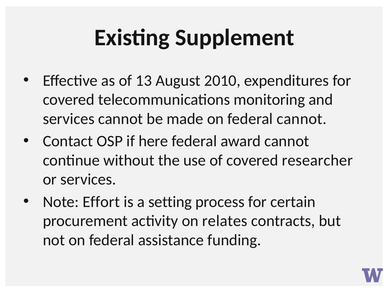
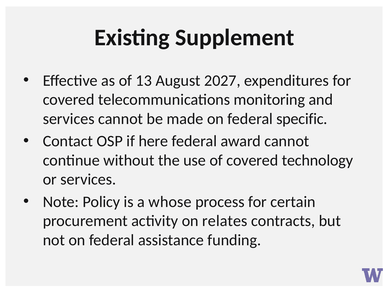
2010: 2010 -> 2027
federal cannot: cannot -> specific
researcher: researcher -> technology
Effort: Effort -> Policy
setting: setting -> whose
